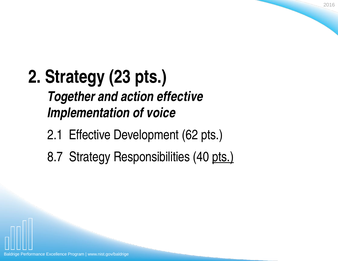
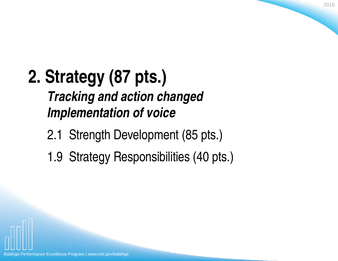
23: 23 -> 87
Together: Together -> Tracking
action effective: effective -> changed
2.1 Effective: Effective -> Strength
62: 62 -> 85
8.7: 8.7 -> 1.9
pts at (223, 157) underline: present -> none
